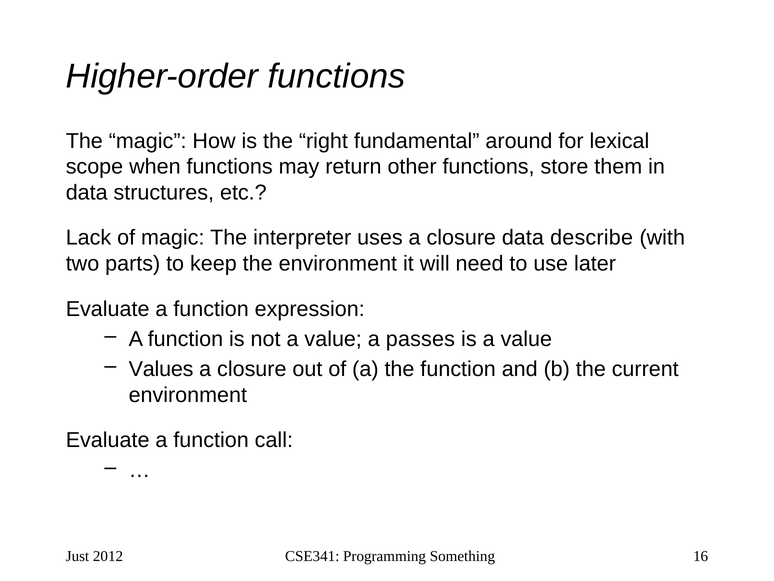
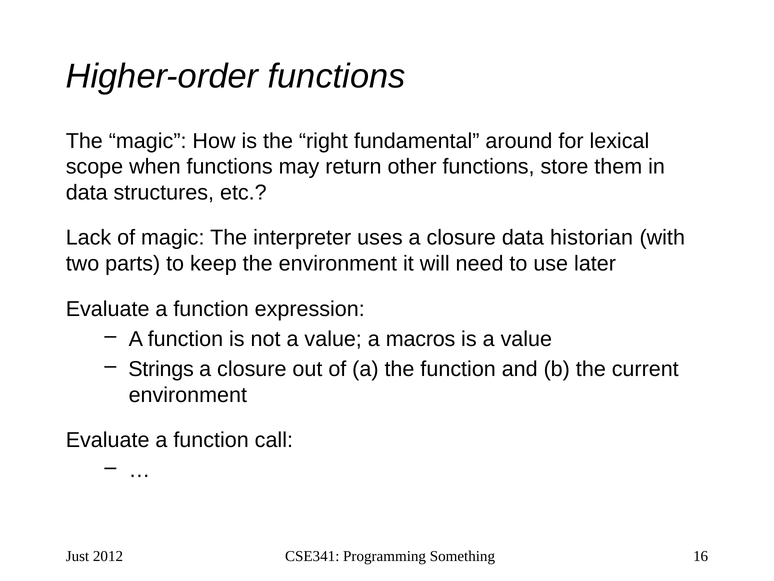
describe: describe -> historian
passes: passes -> macros
Values: Values -> Strings
